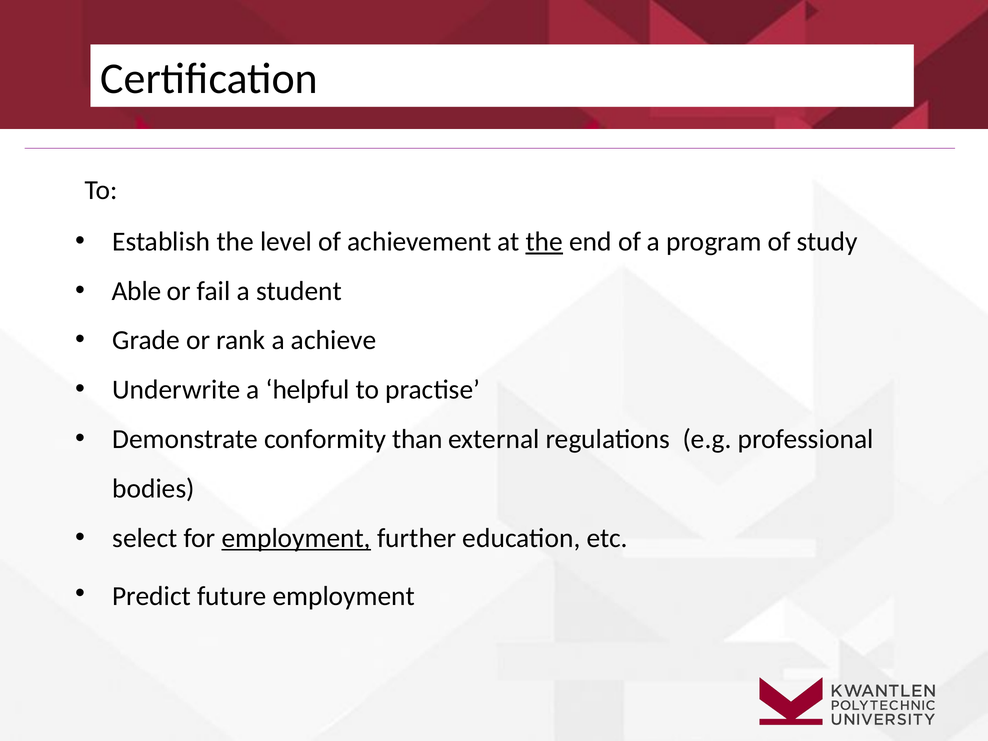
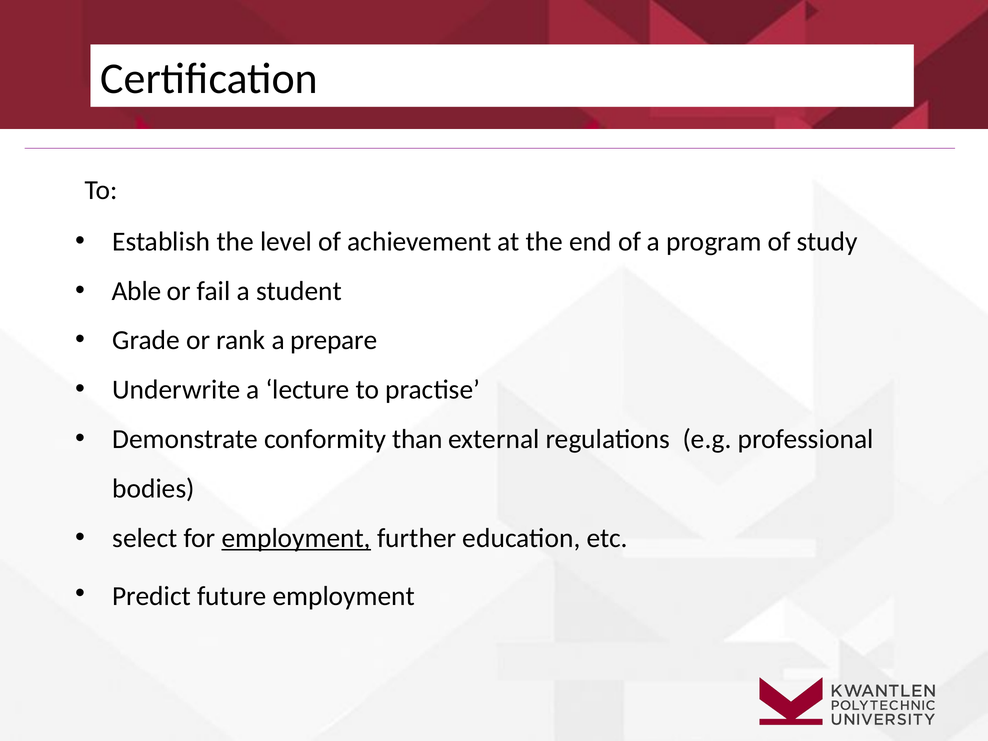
the at (544, 242) underline: present -> none
achieve: achieve -> prepare
helpful: helpful -> lecture
